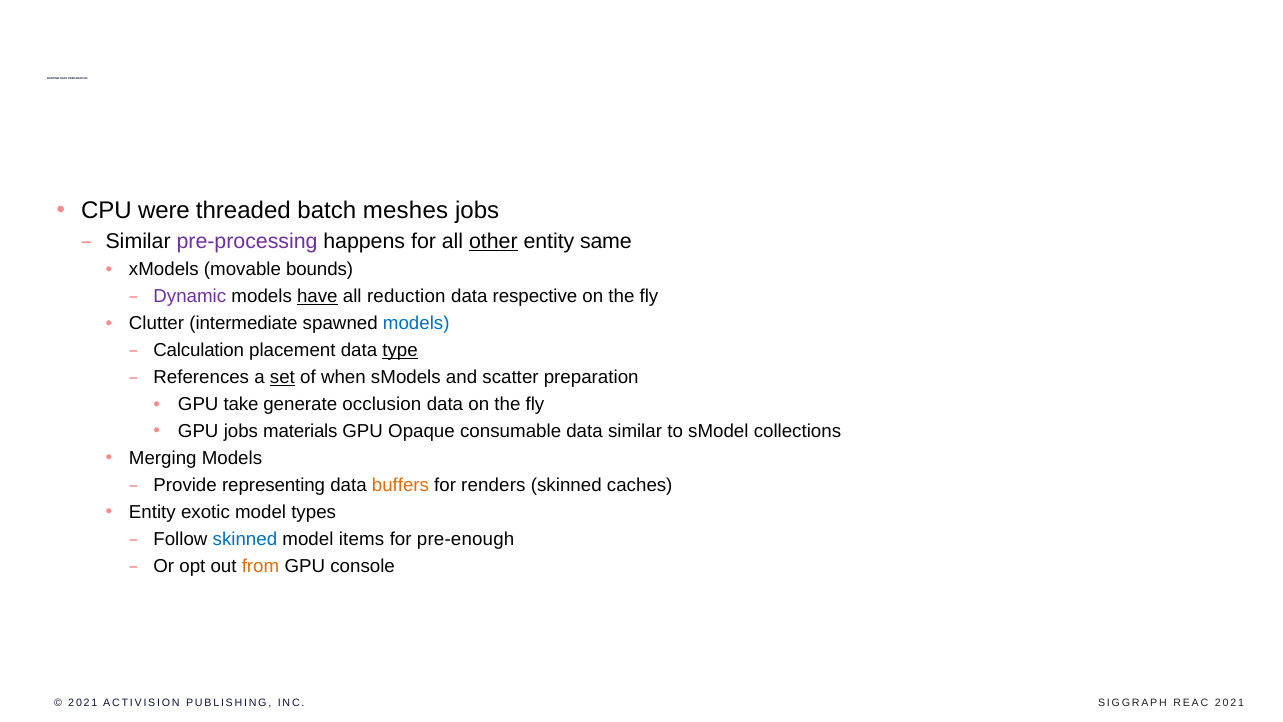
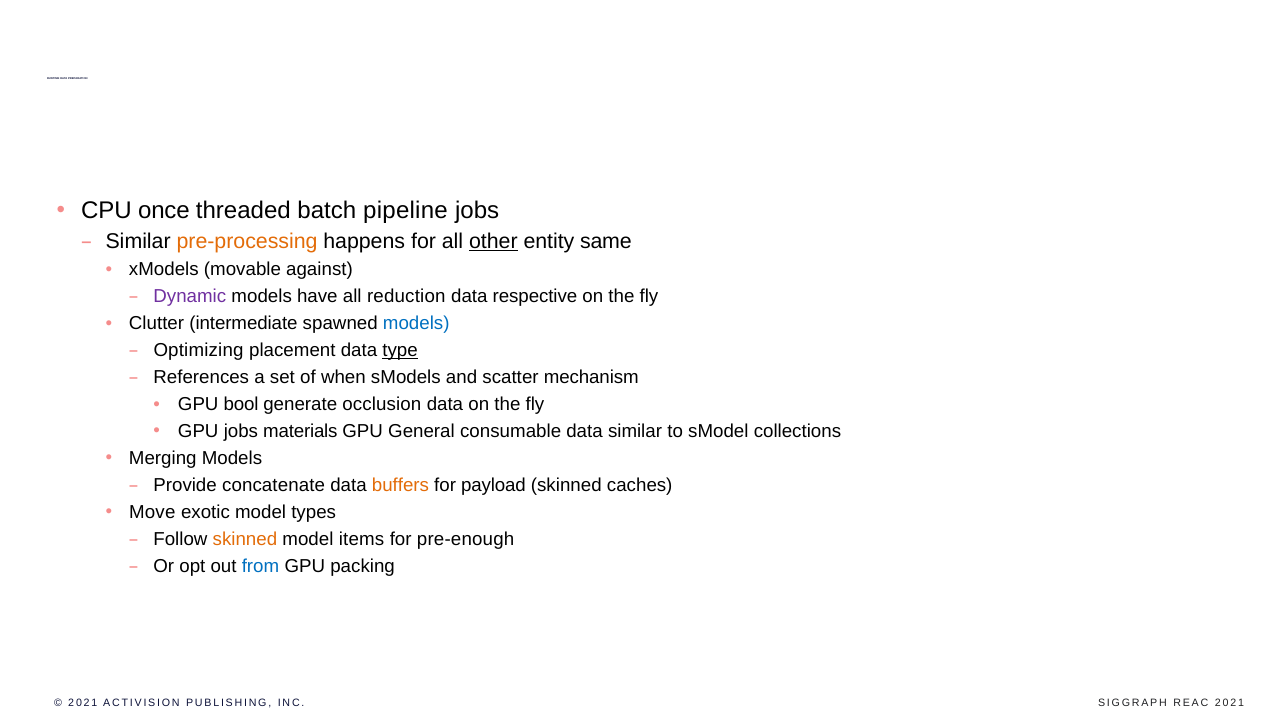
were: were -> once
meshes: meshes -> pipeline
pre-processing colour: purple -> orange
bounds: bounds -> against
have underline: present -> none
Calculation: Calculation -> Optimizing
set underline: present -> none
scatter preparation: preparation -> mechanism
take: take -> bool
Opaque: Opaque -> General
representing: representing -> concatenate
renders: renders -> payload
Entity at (152, 512): Entity -> Move
skinned at (245, 539) colour: blue -> orange
from colour: orange -> blue
console: console -> packing
